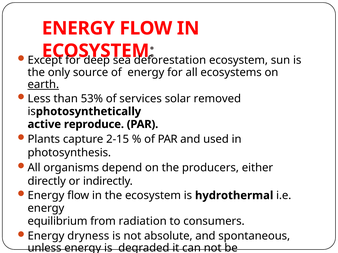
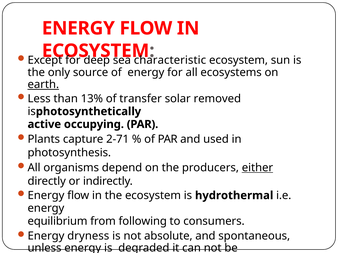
deforestation: deforestation -> characteristic
53%: 53% -> 13%
services: services -> transfer
reproduce: reproduce -> occupying
2-15: 2-15 -> 2-71
either underline: none -> present
radiation: radiation -> following
